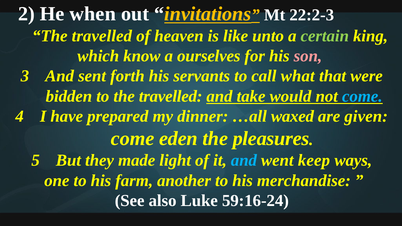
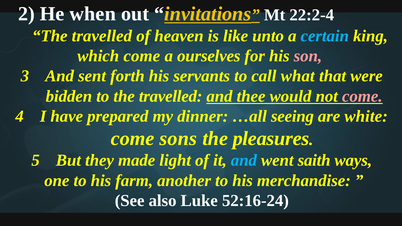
22:2-3: 22:2-3 -> 22:2-4
certain colour: light green -> light blue
which know: know -> come
take: take -> thee
come at (362, 96) colour: light blue -> pink
waxed: waxed -> seeing
given: given -> white
eden: eden -> sons
keep: keep -> saith
59:16-24: 59:16-24 -> 52:16-24
